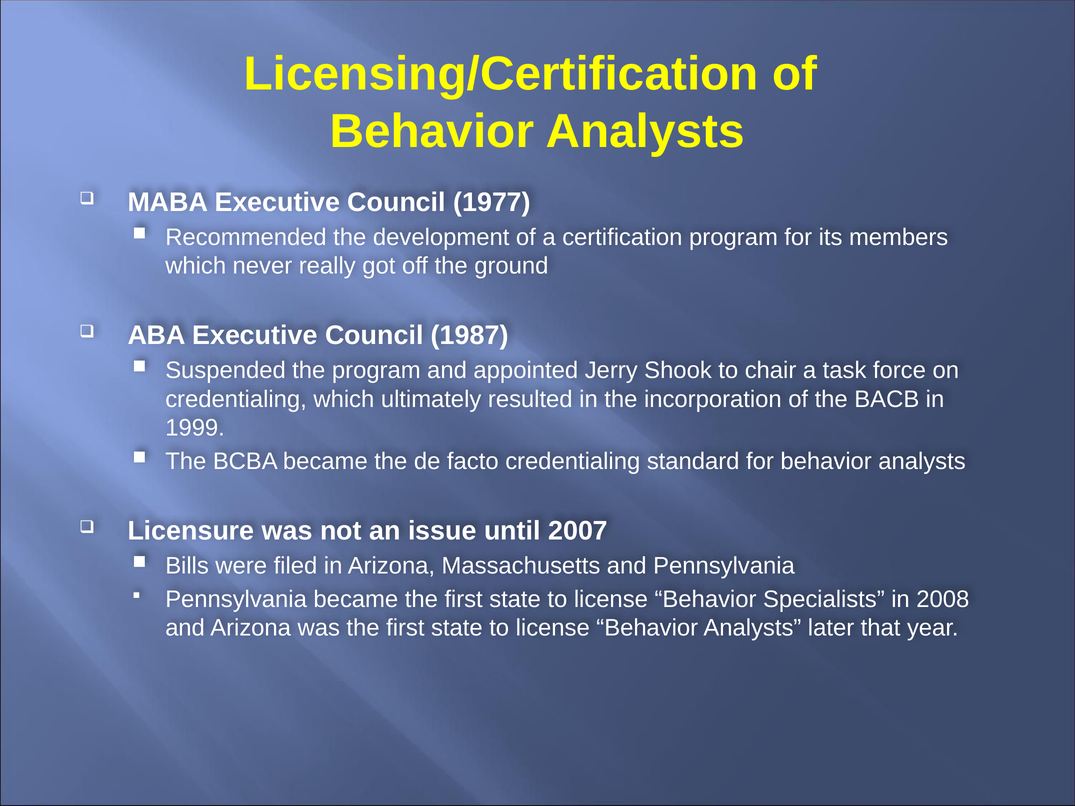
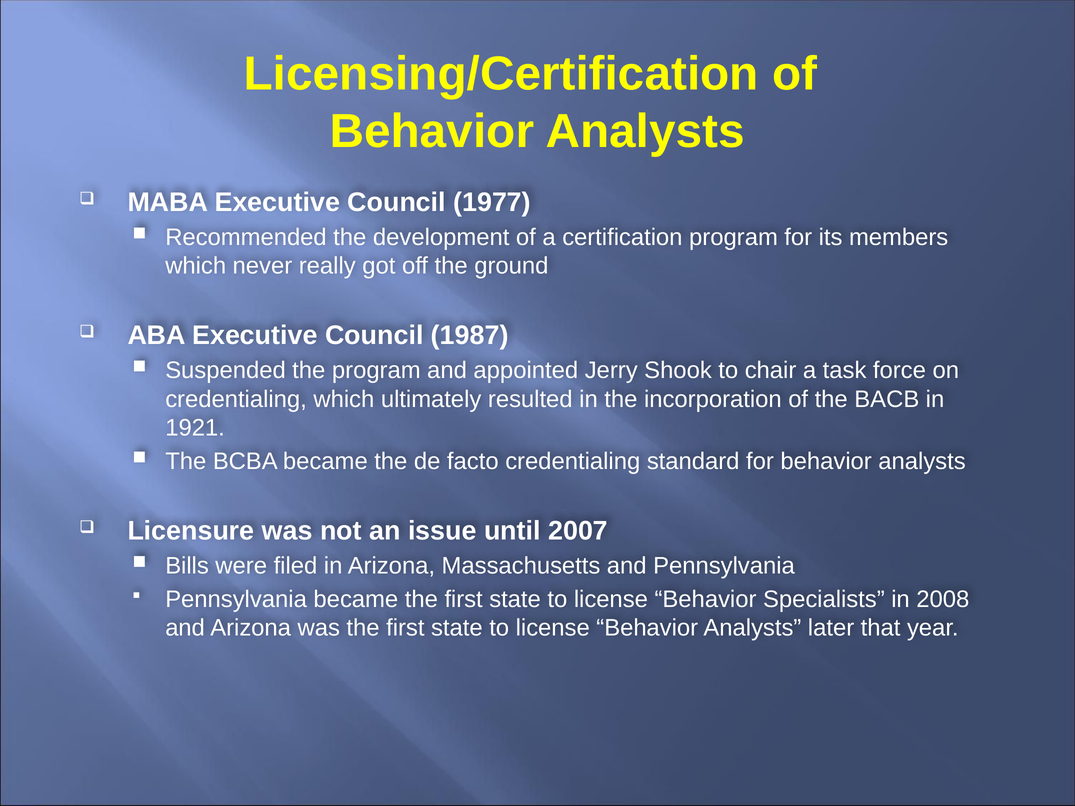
1999: 1999 -> 1921
